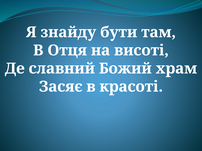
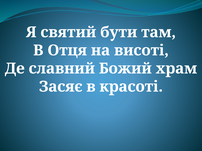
знайду: знайду -> святий
